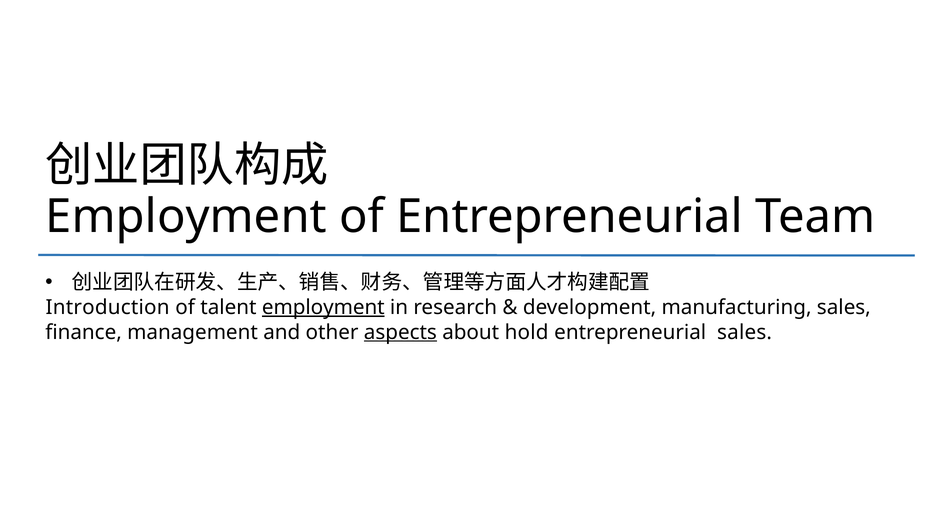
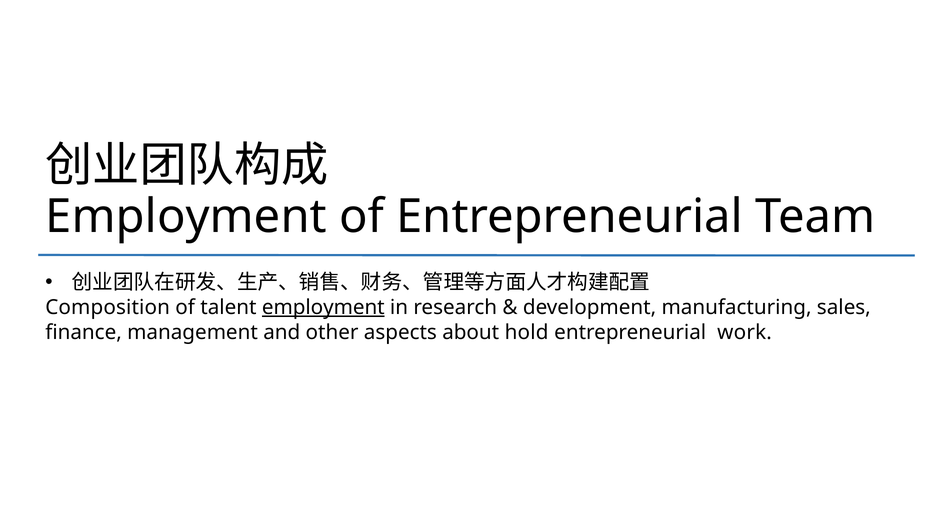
Introduction: Introduction -> Composition
aspects underline: present -> none
entrepreneurial sales: sales -> work
